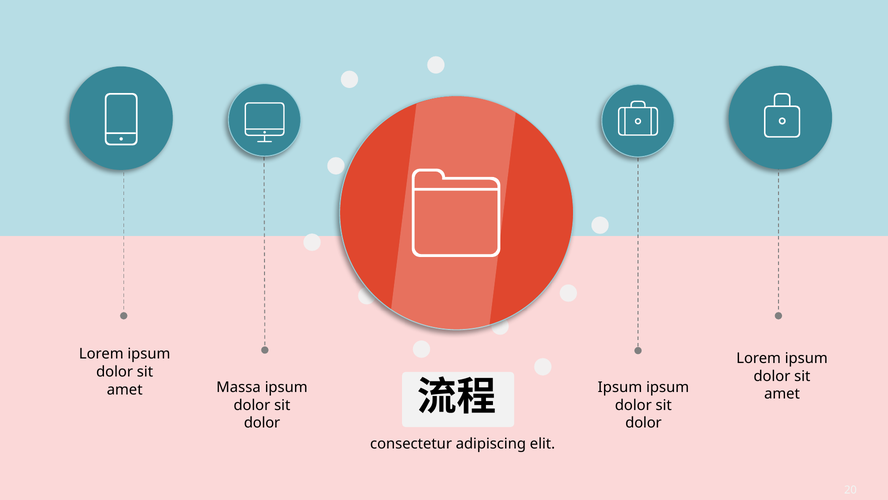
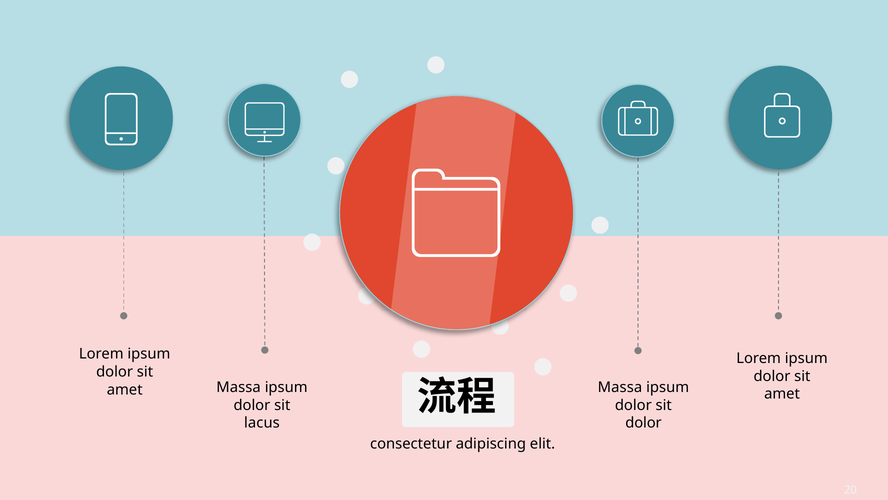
Ipsum at (620, 387): Ipsum -> Massa
dolor at (262, 423): dolor -> lacus
